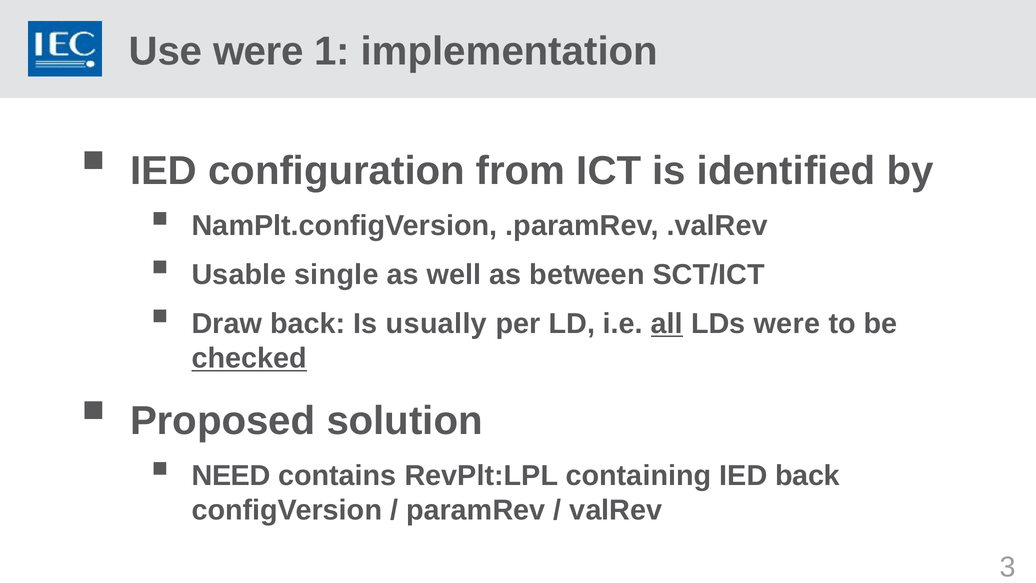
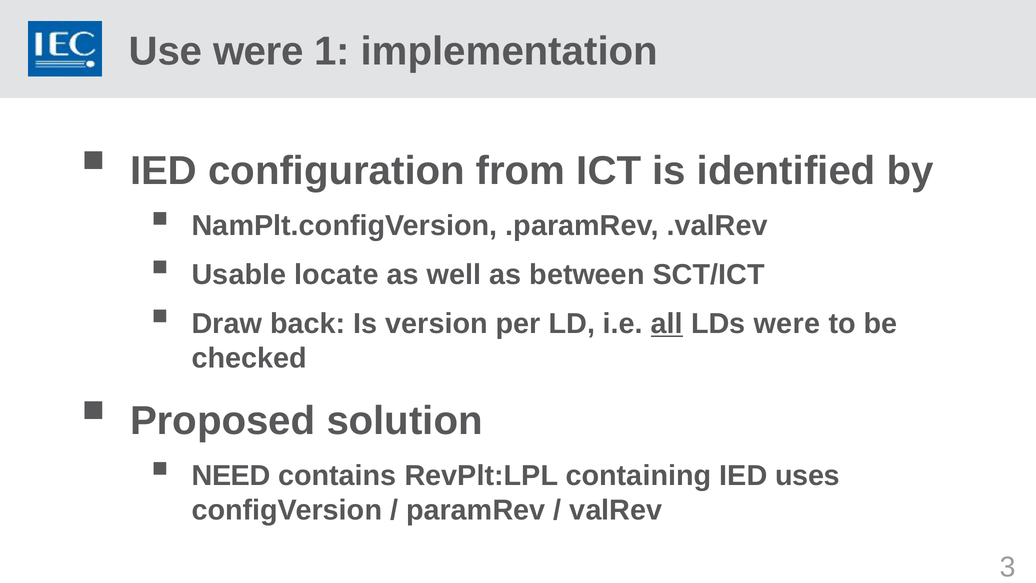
single: single -> locate
usually: usually -> version
checked underline: present -> none
IED back: back -> uses
